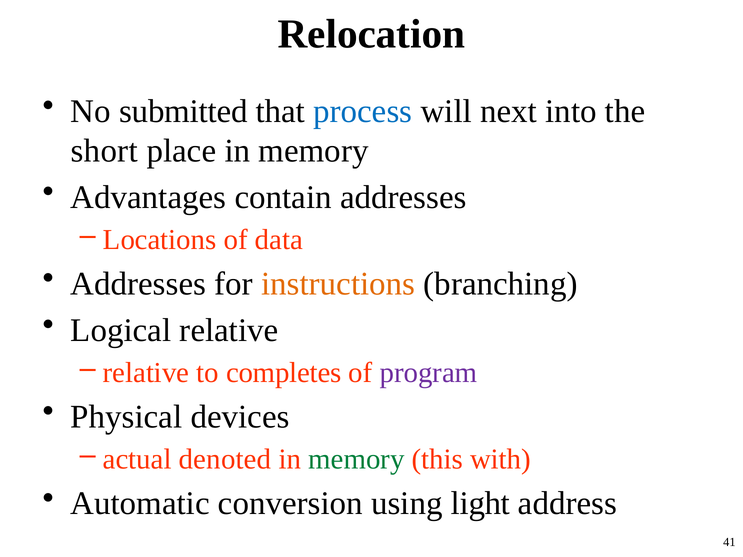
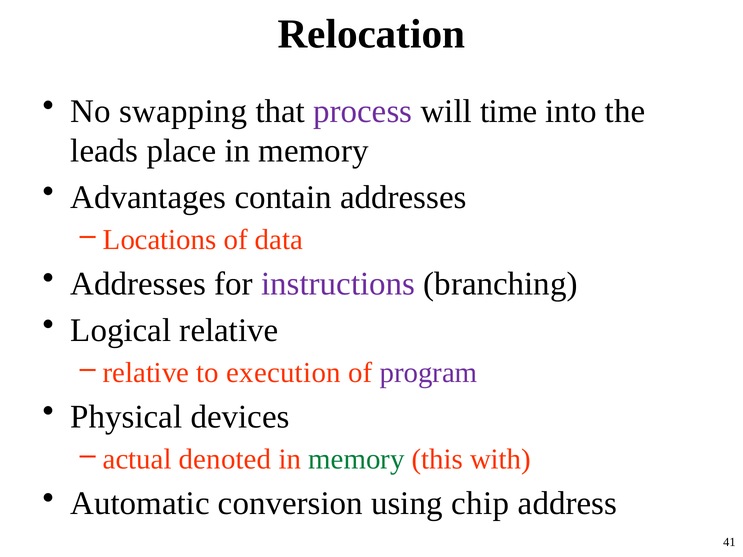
submitted: submitted -> swapping
process colour: blue -> purple
next: next -> time
short: short -> leads
instructions colour: orange -> purple
completes: completes -> execution
light: light -> chip
